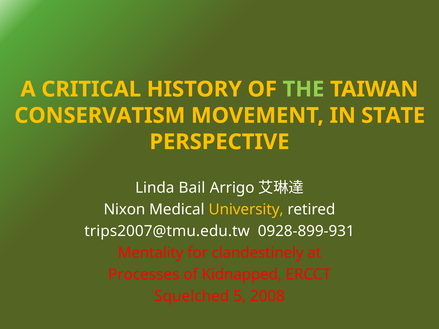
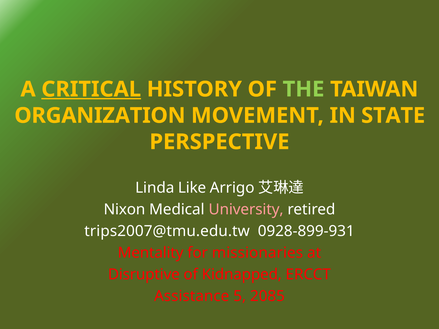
CRITICAL underline: none -> present
CONSERVATISM: CONSERVATISM -> ORGANIZATION
Bail: Bail -> Like
University colour: yellow -> pink
clandestinely: clandestinely -> missionaries
Processes: Processes -> Disruptive
Squelched: Squelched -> Assistance
2008: 2008 -> 2085
